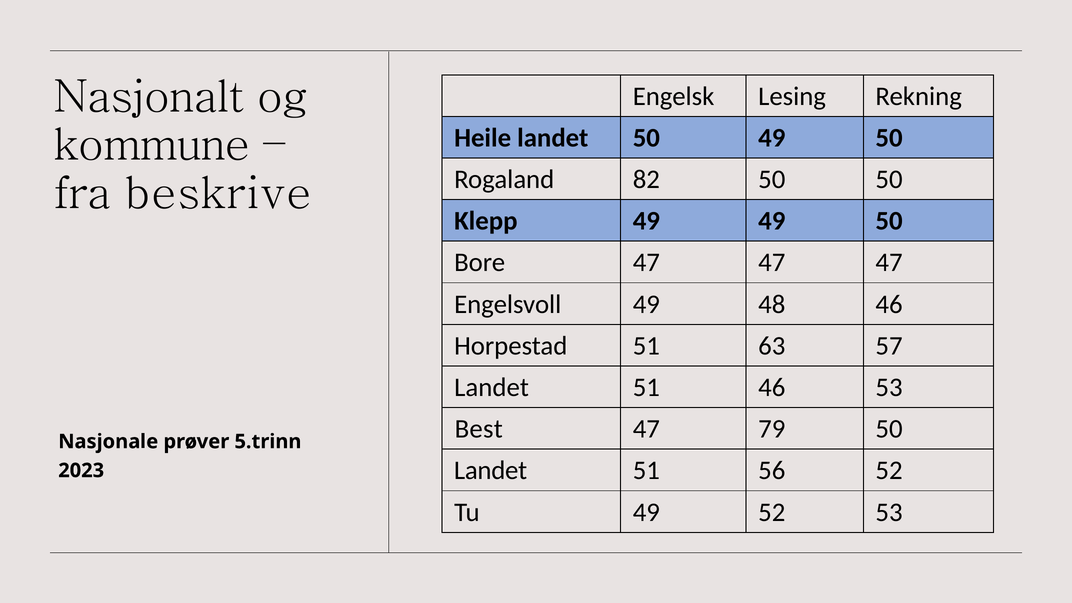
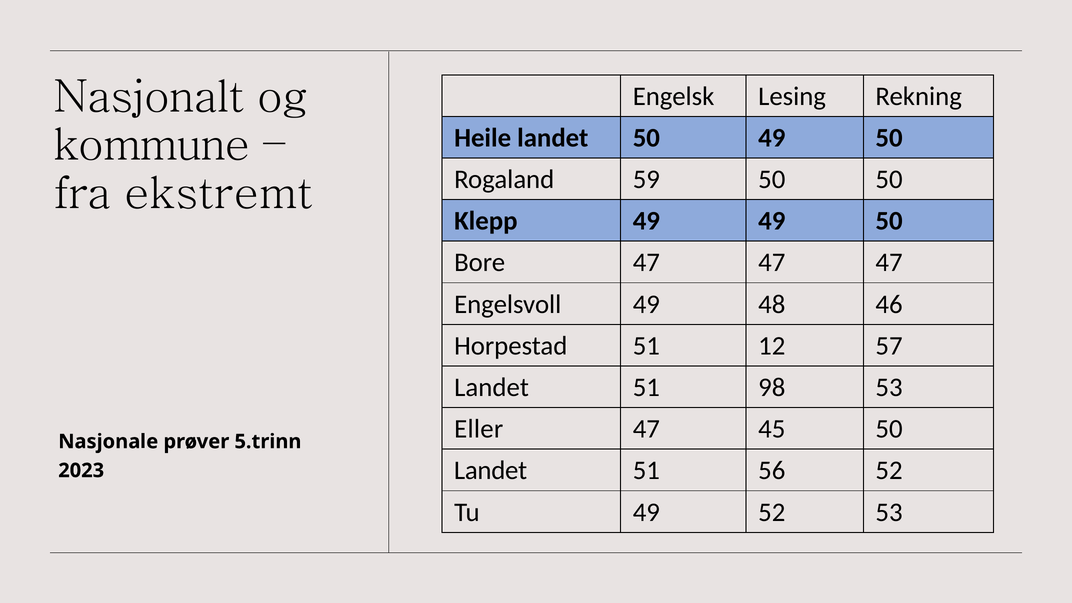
82: 82 -> 59
beskrive: beskrive -> ekstremt
63: 63 -> 12
51 46: 46 -> 98
Best: Best -> Eller
79: 79 -> 45
